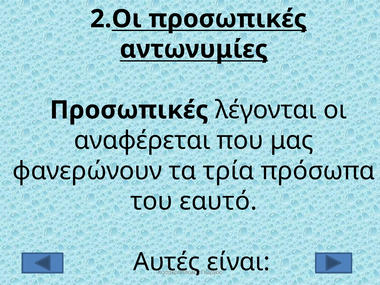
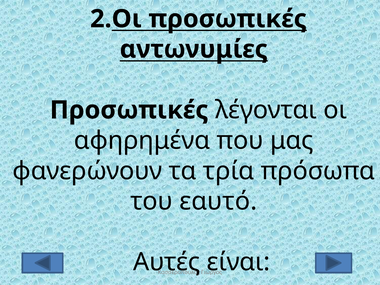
αναφέρεται: αναφέρεται -> αφηρημένα
